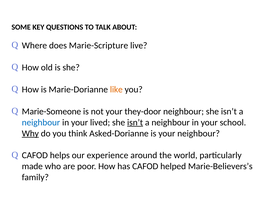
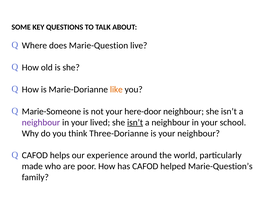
Marie-Scripture: Marie-Scripture -> Marie-Question
they-door: they-door -> here-door
neighbour at (41, 123) colour: blue -> purple
Why underline: present -> none
Asked-Dorianne: Asked-Dorianne -> Three-Dorianne
Marie-Believers’s: Marie-Believers’s -> Marie-Question’s
